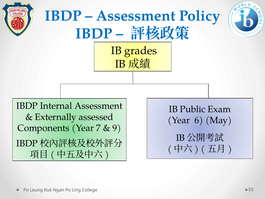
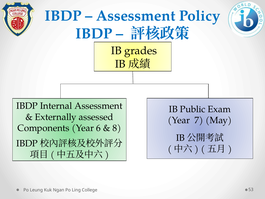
6: 6 -> 7
7: 7 -> 6
9: 9 -> 8
